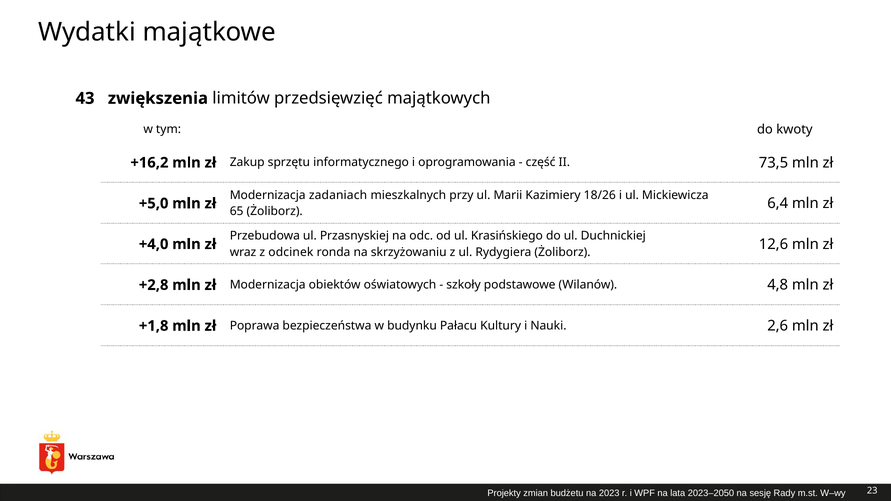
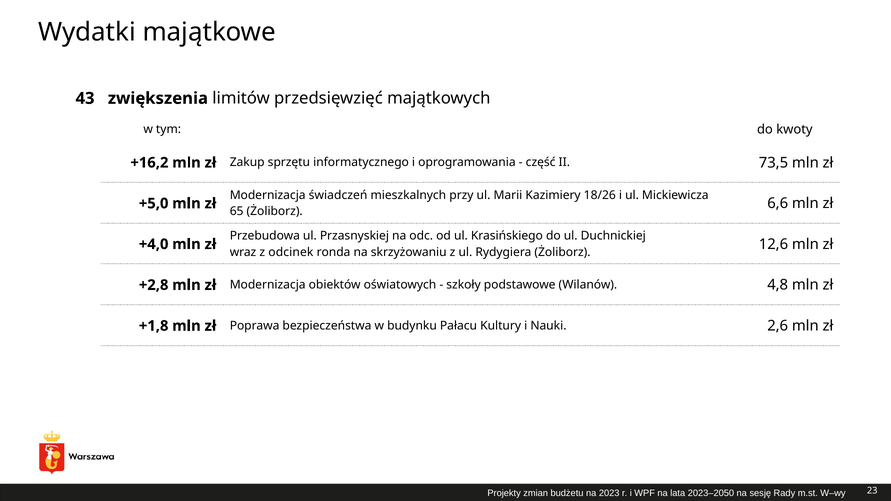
zadaniach: zadaniach -> świadczeń
6,4: 6,4 -> 6,6
